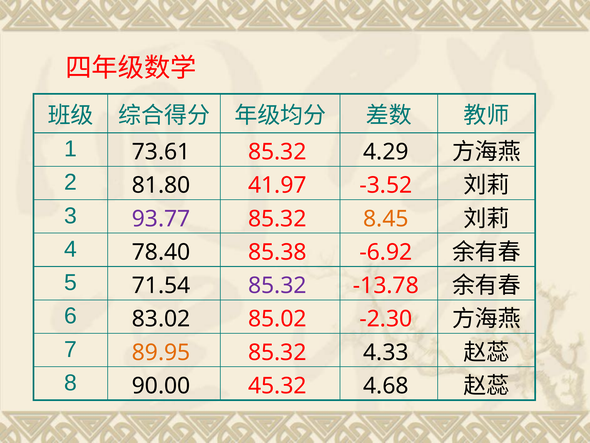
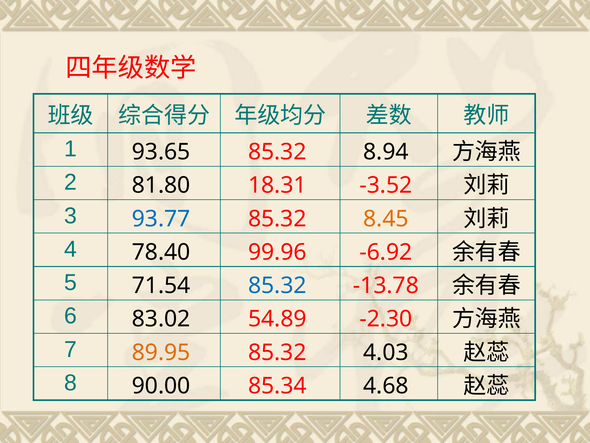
73.61: 73.61 -> 93.65
4.29: 4.29 -> 8.94
41.97: 41.97 -> 18.31
93.77 colour: purple -> blue
85.38: 85.38 -> 99.96
85.32 at (277, 285) colour: purple -> blue
85.02: 85.02 -> 54.89
4.33: 4.33 -> 4.03
45.32: 45.32 -> 85.34
